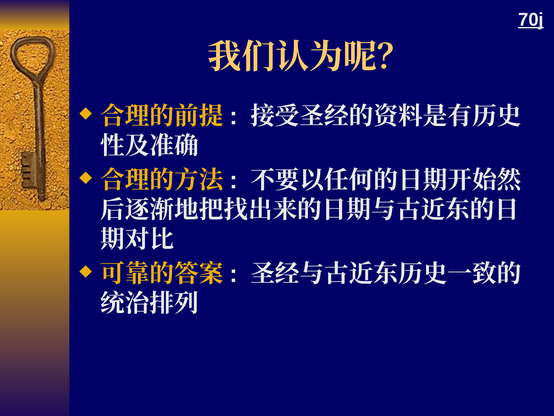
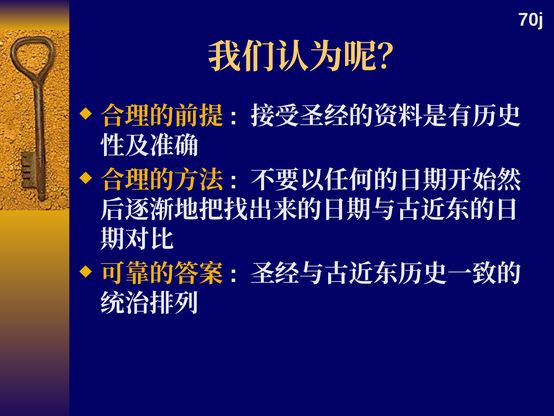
70j underline: present -> none
